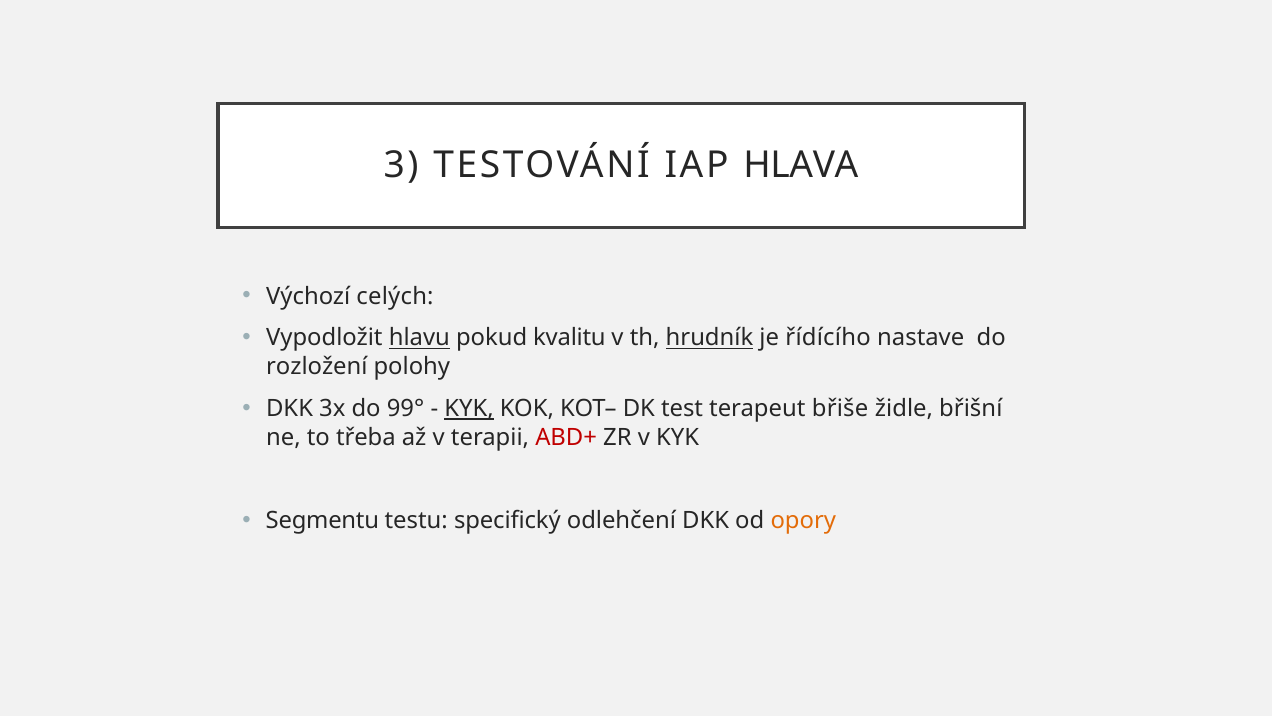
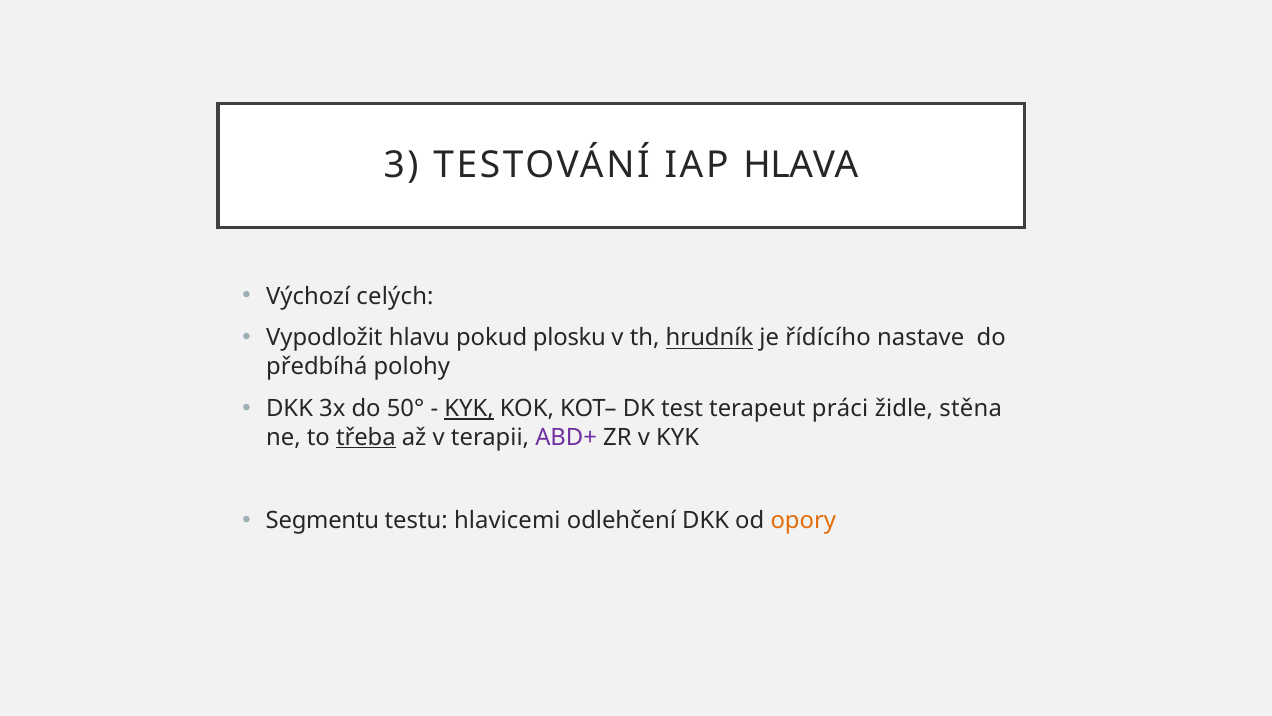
hlavu underline: present -> none
kvalitu: kvalitu -> plosku
rozložení: rozložení -> předbíhá
99°: 99° -> 50°
břiše: břiše -> práci
břišní: břišní -> stěna
třeba underline: none -> present
ABD+ colour: red -> purple
specifický: specifický -> hlavicemi
